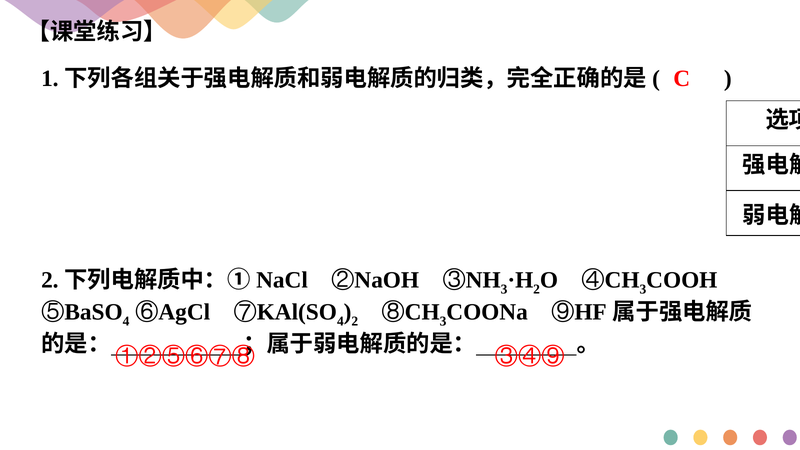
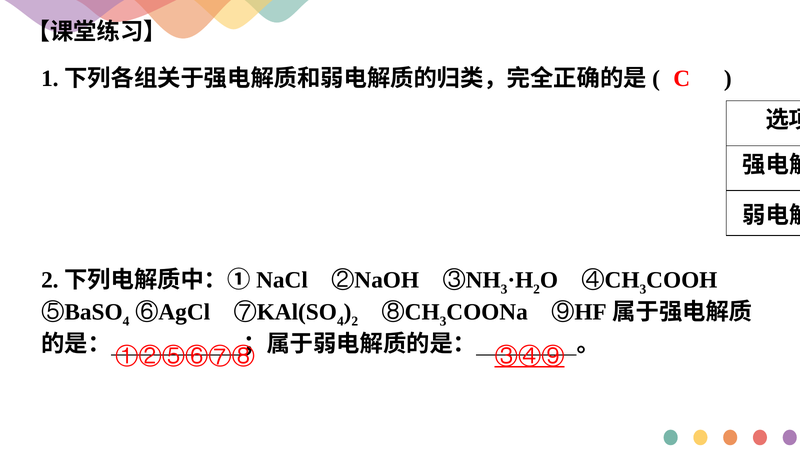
③④⑨ underline: none -> present
